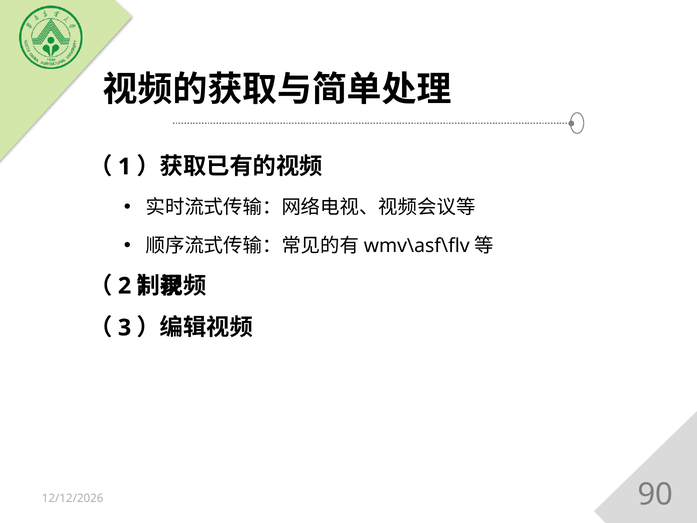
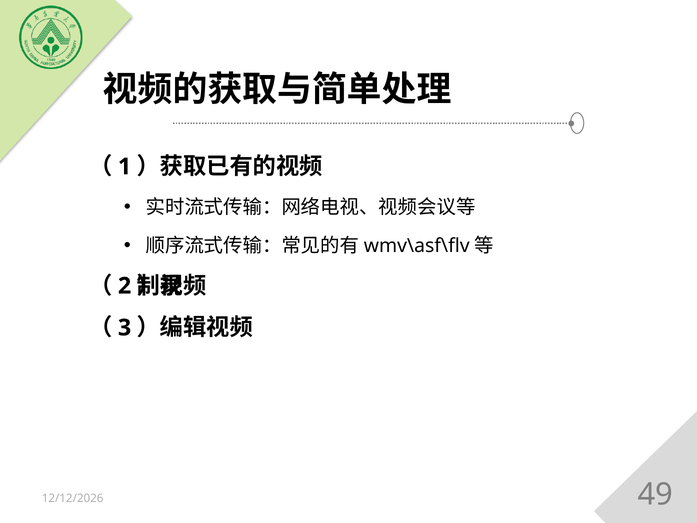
90: 90 -> 49
